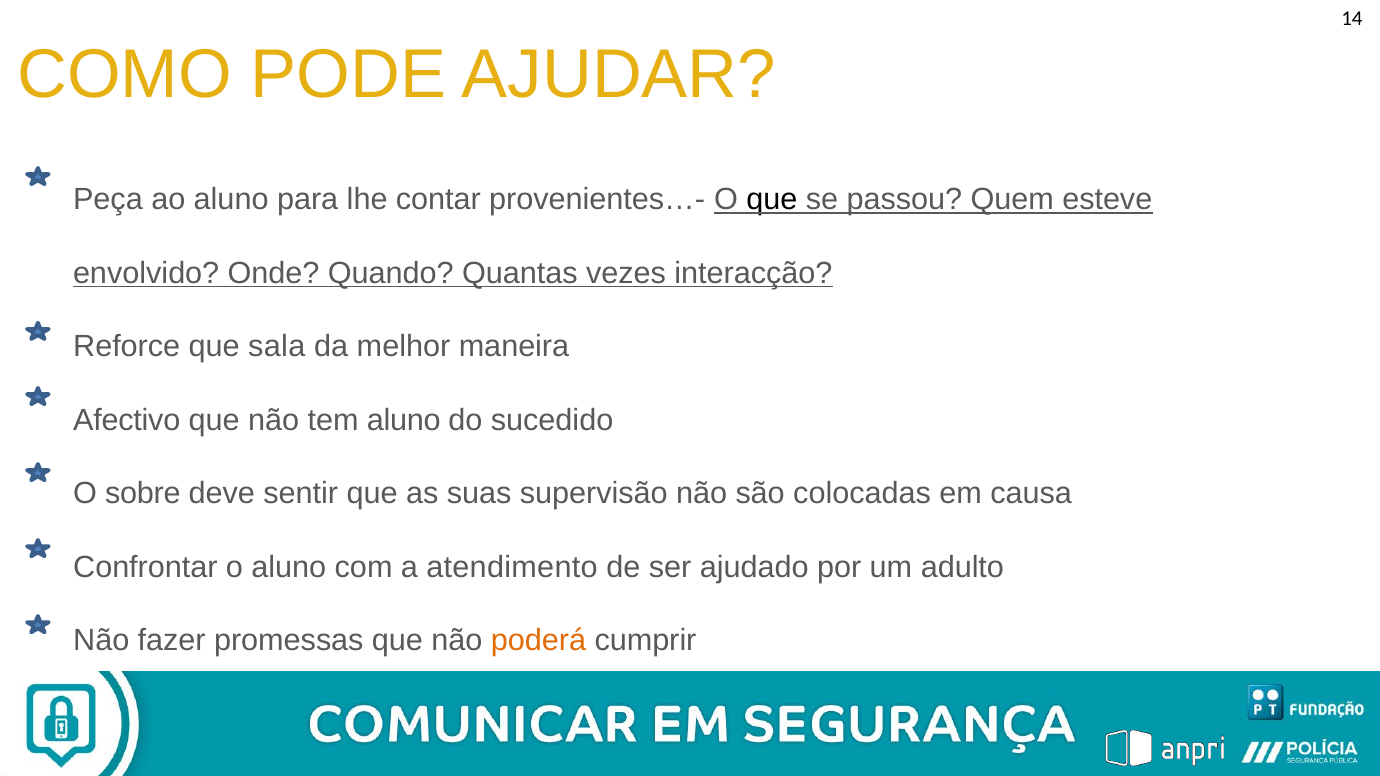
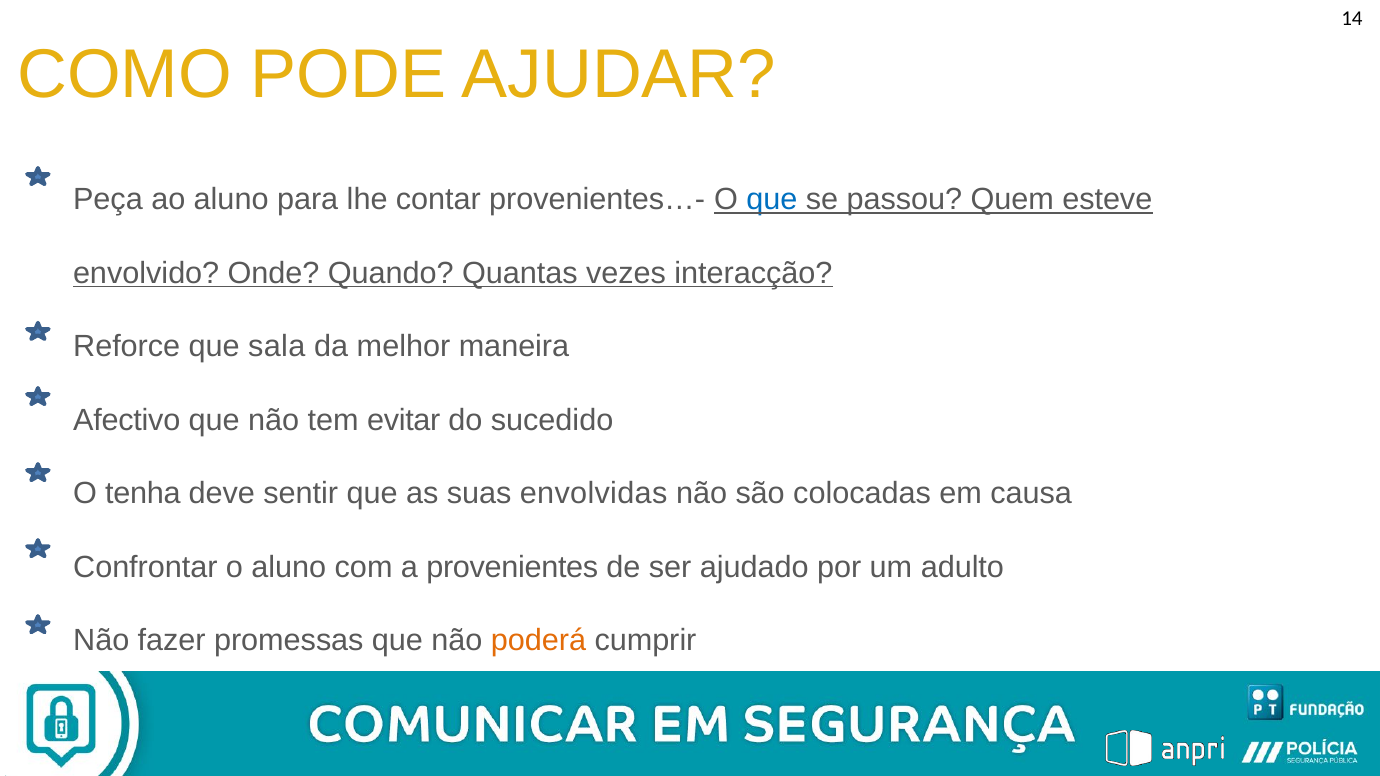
que at (772, 199) colour: black -> blue
tem aluno: aluno -> evitar
sobre: sobre -> tenha
supervisão: supervisão -> envolvidas
atendimento: atendimento -> provenientes
